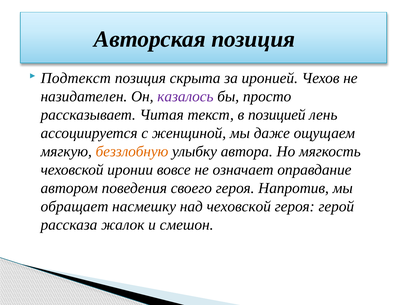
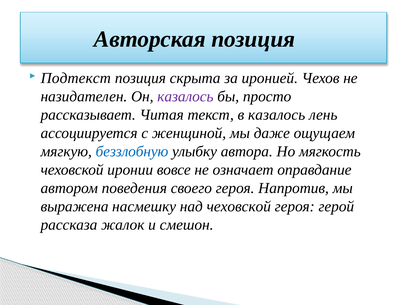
в позицией: позицией -> казалось
беззлобную colour: orange -> blue
обращает: обращает -> выражена
